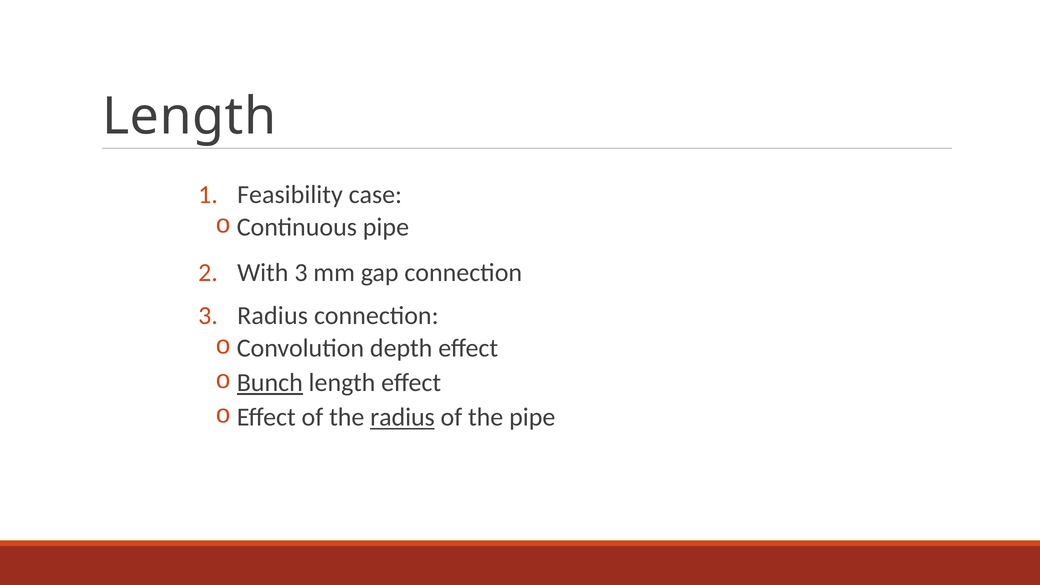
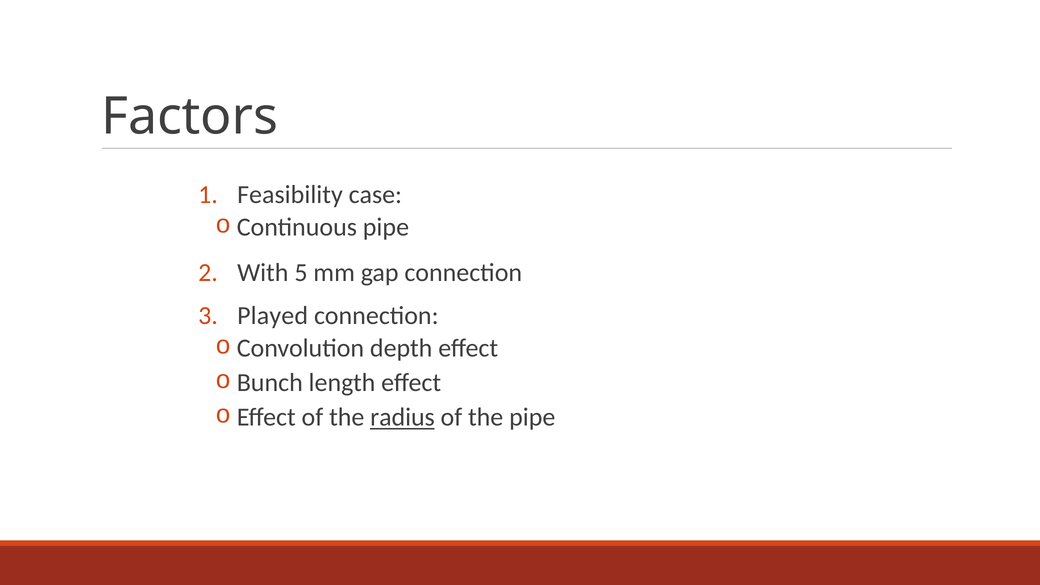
Length at (189, 117): Length -> Factors
With 3: 3 -> 5
Radius at (273, 316): Radius -> Played
Bunch underline: present -> none
